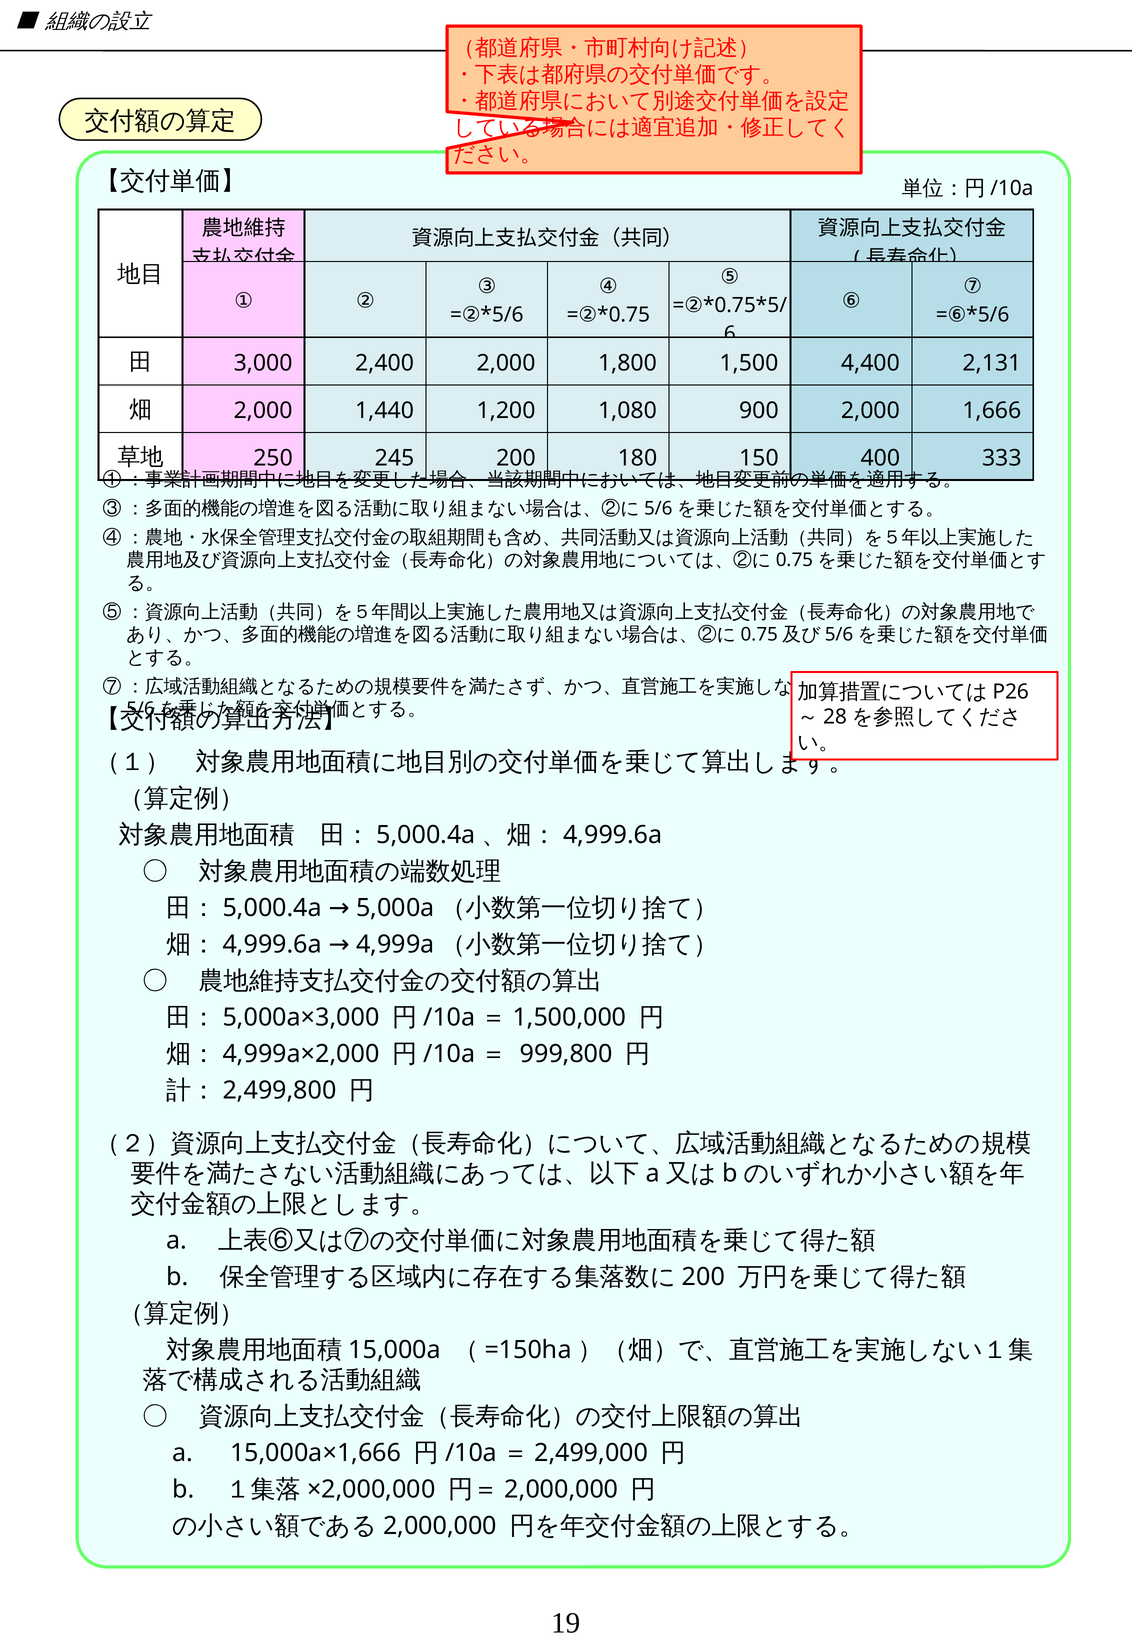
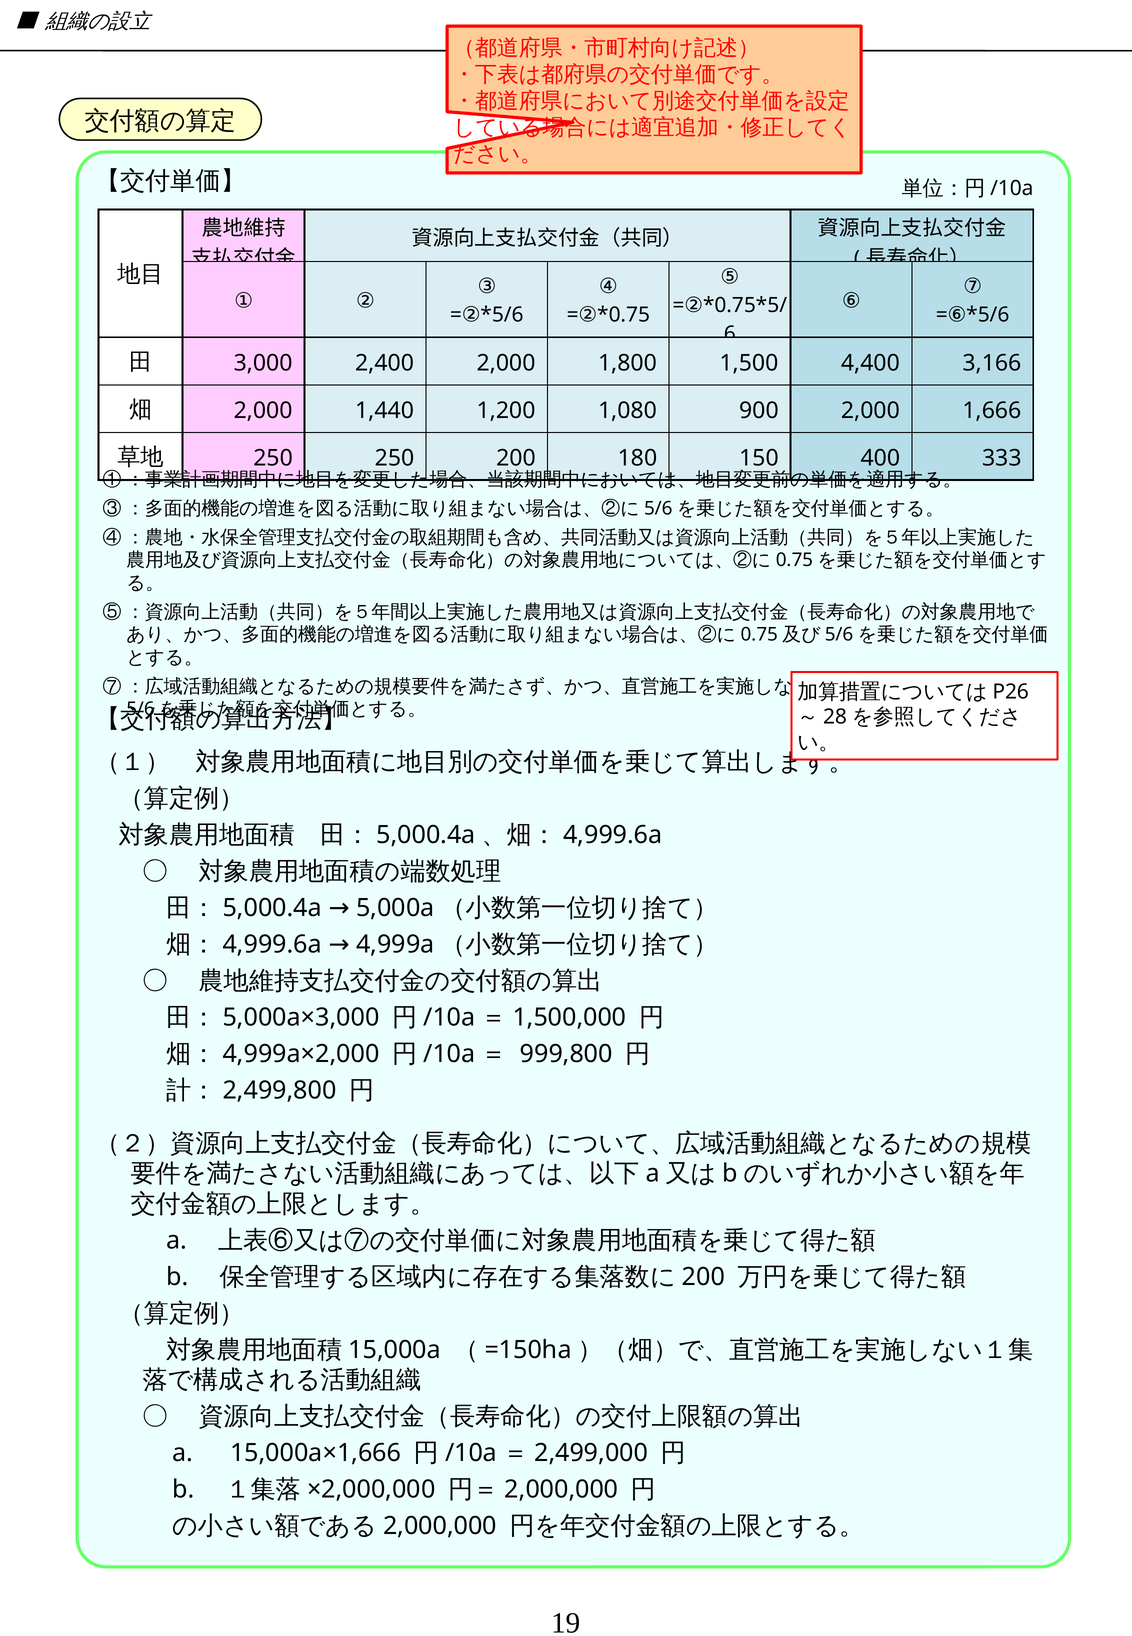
2,131: 2,131 -> 3,166
250 245: 245 -> 250
